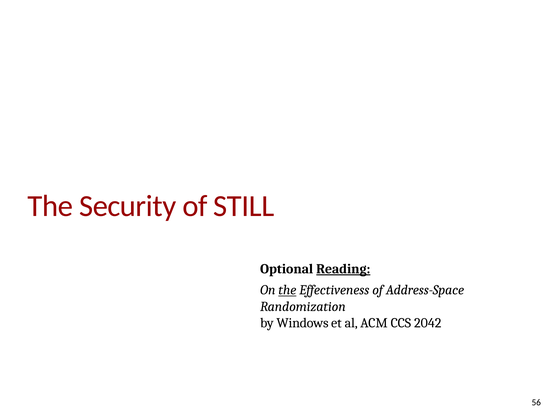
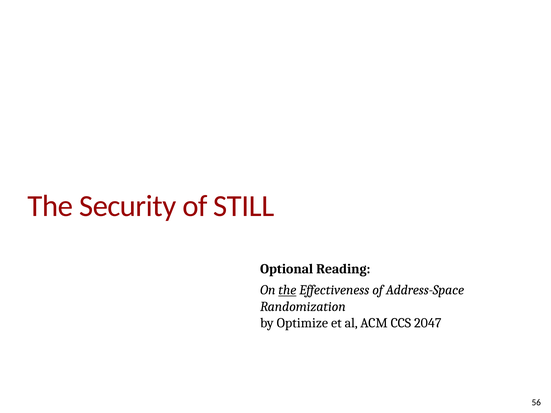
Reading underline: present -> none
Windows: Windows -> Optimize
2042: 2042 -> 2047
